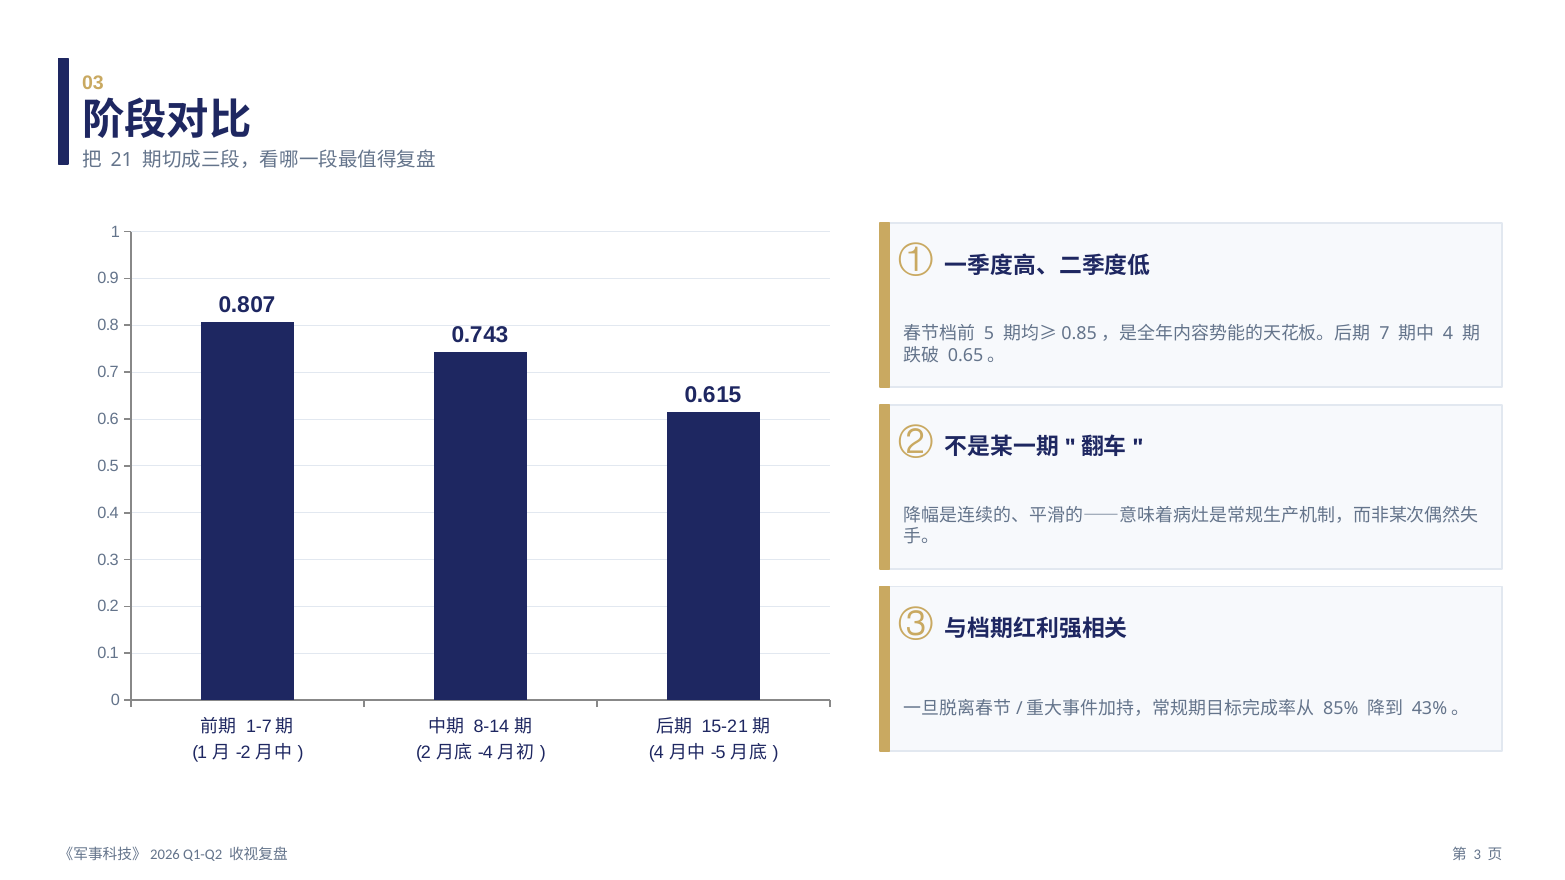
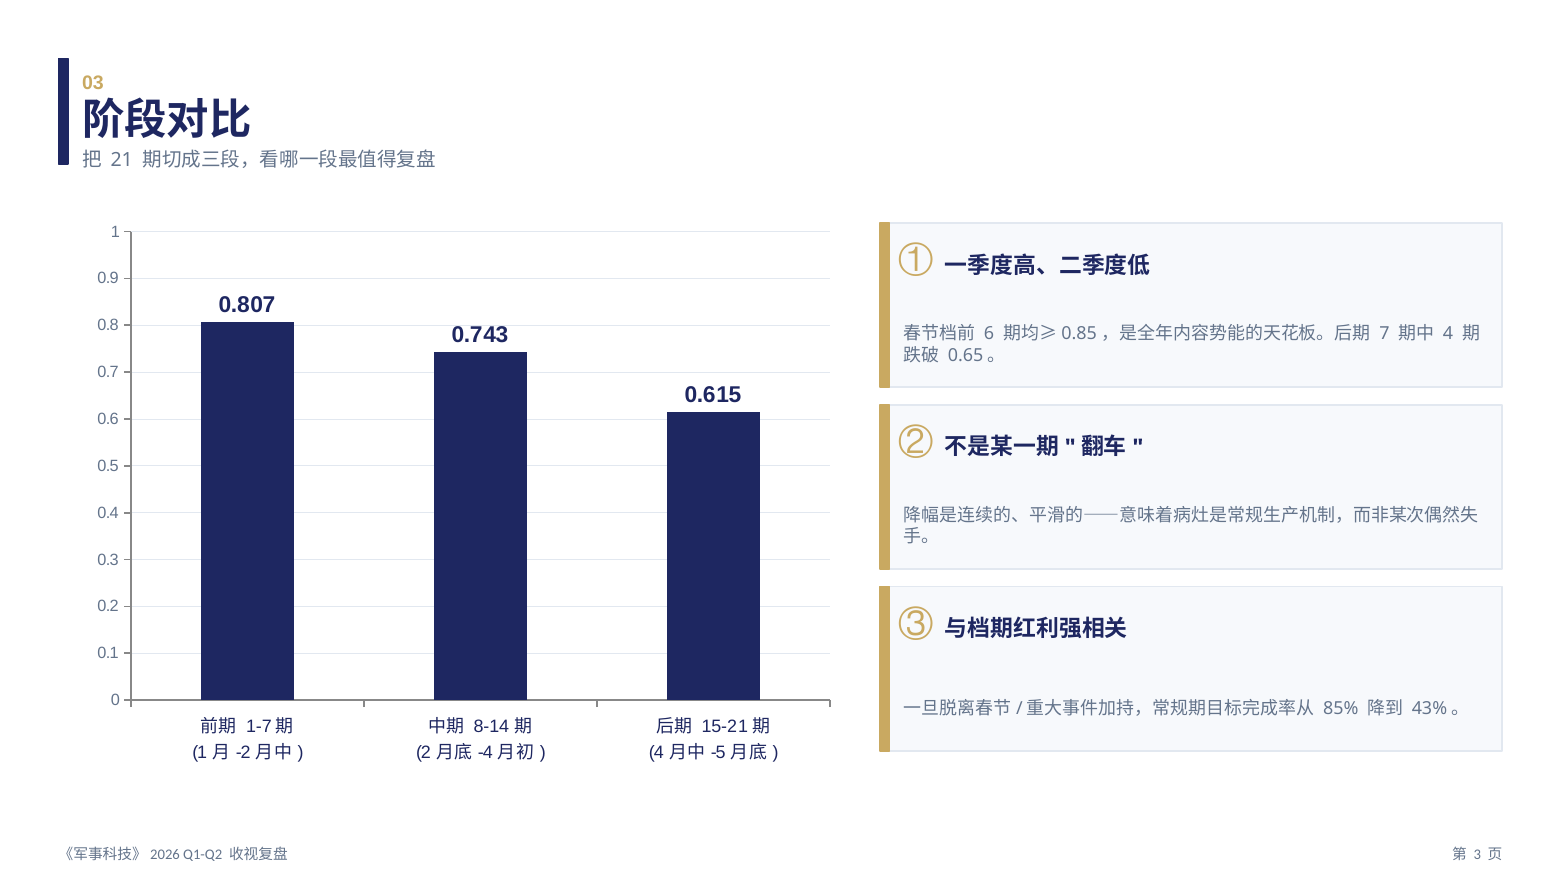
5: 5 -> 6
